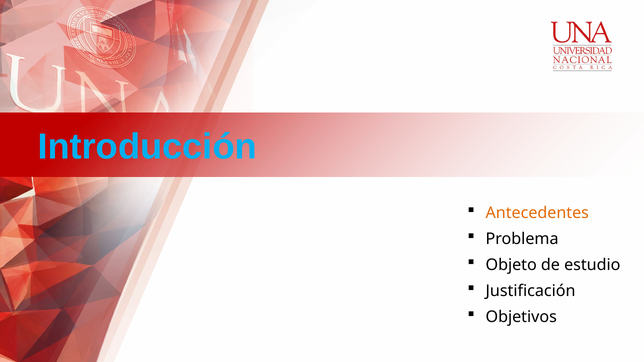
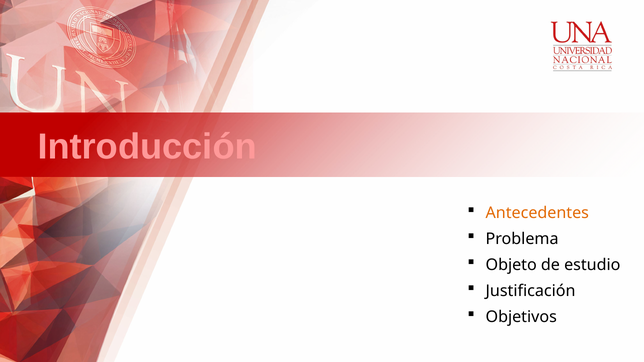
Introducción colour: light blue -> pink
